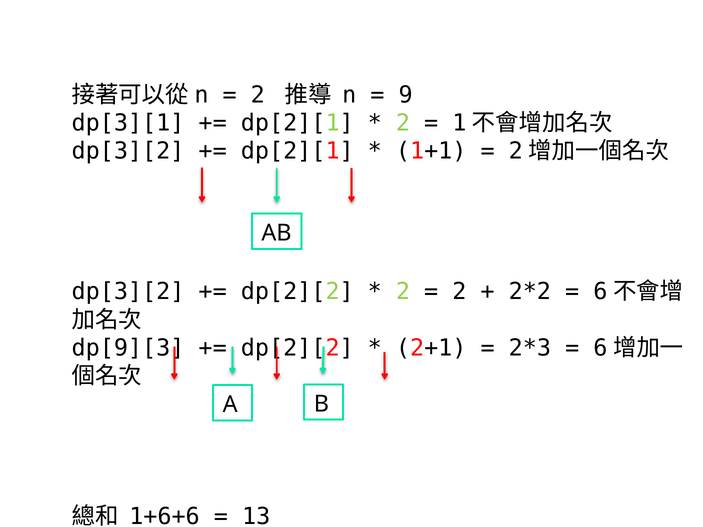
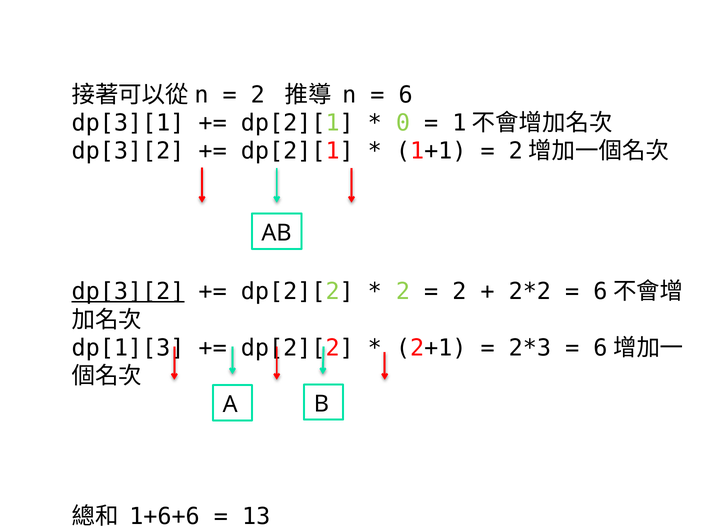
9: 9 -> 6
2 at (403, 123): 2 -> 0
dp[3][2 at (128, 292) underline: none -> present
dp[9][3: dp[9][3 -> dp[1][3
